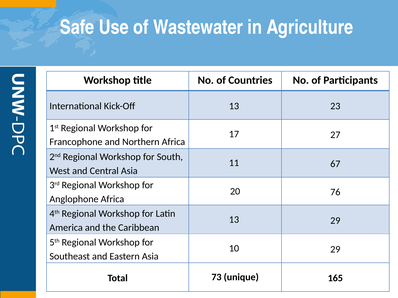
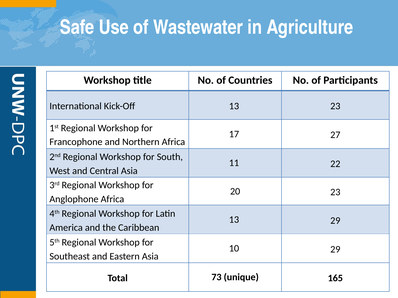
67: 67 -> 22
20 76: 76 -> 23
